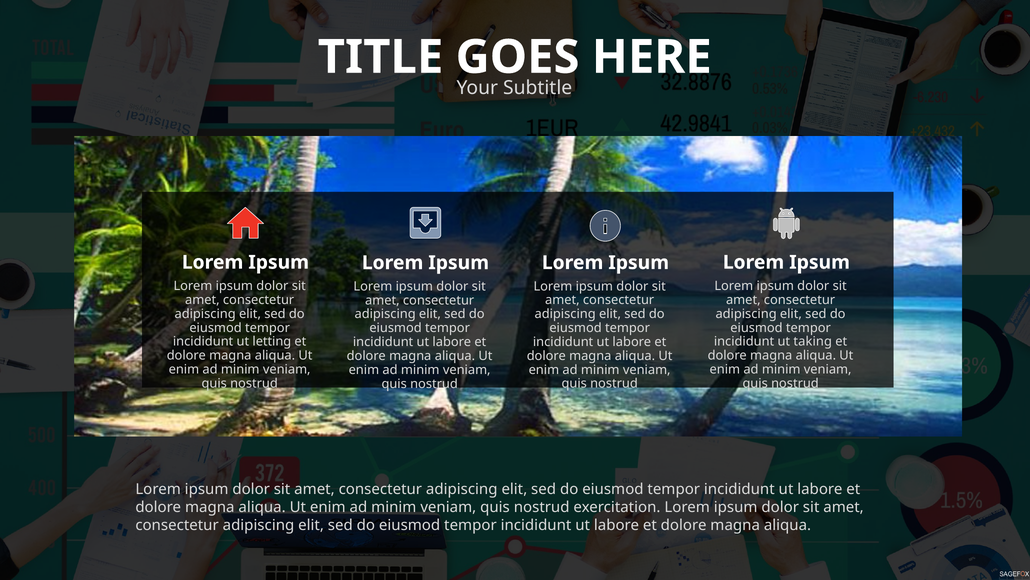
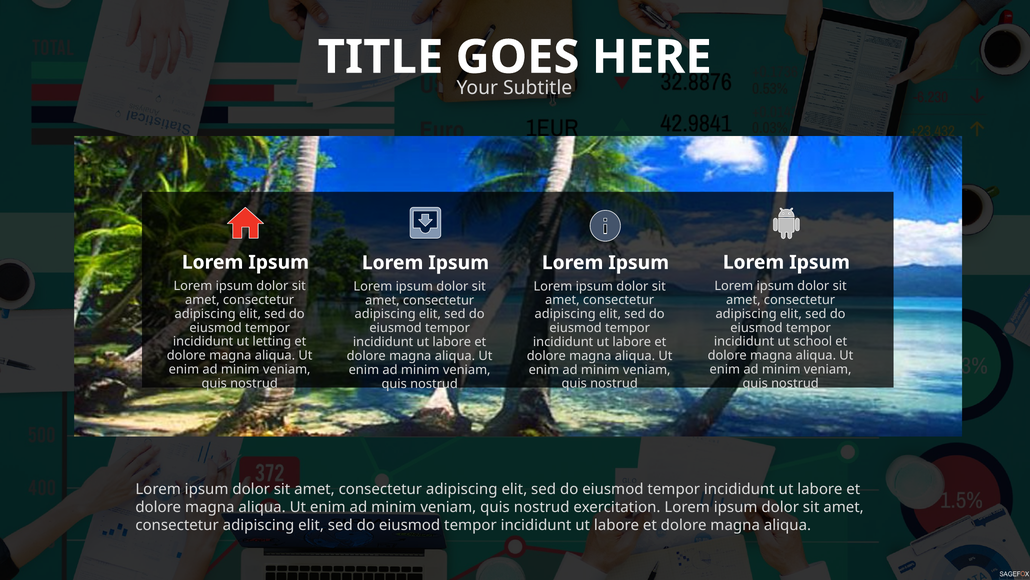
taking: taking -> school
